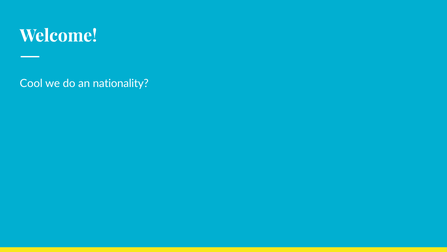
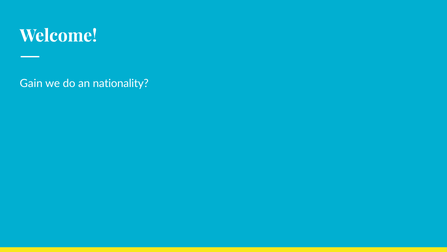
Cool: Cool -> Gain
